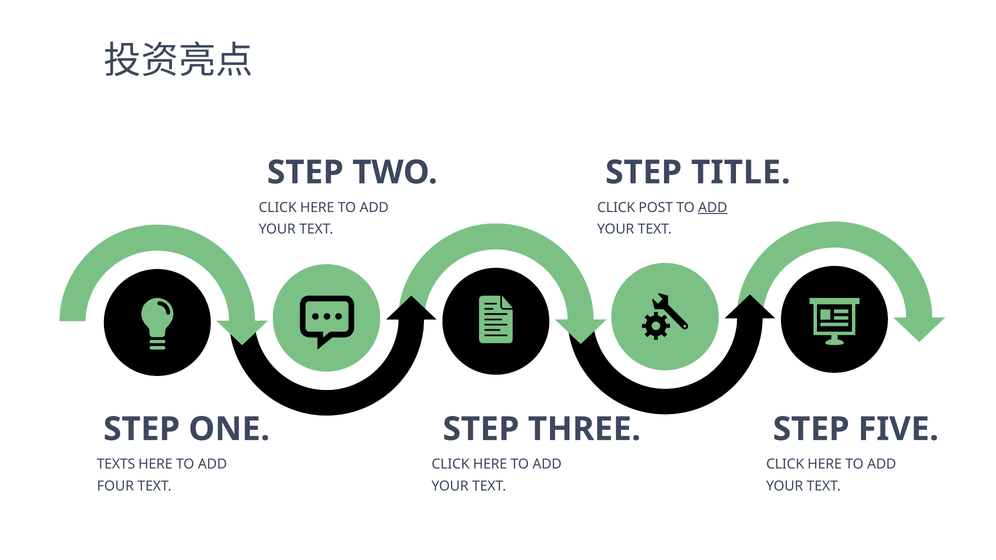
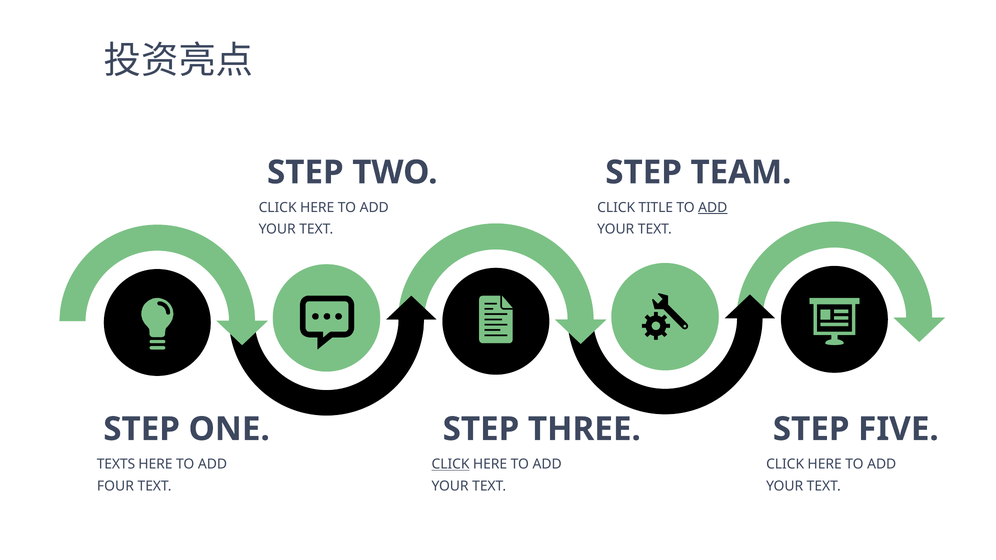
TITLE: TITLE -> TEAM
POST: POST -> TITLE
CLICK at (451, 465) underline: none -> present
